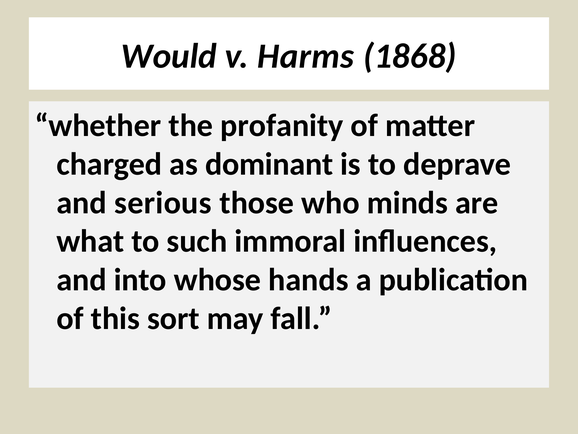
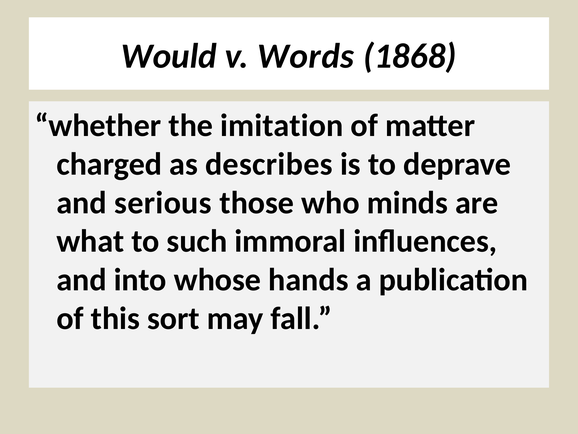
Harms: Harms -> Words
profanity: profanity -> imitation
dominant: dominant -> describes
